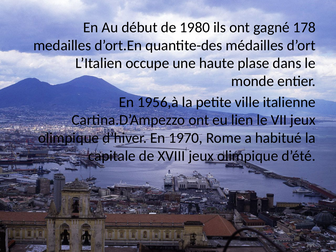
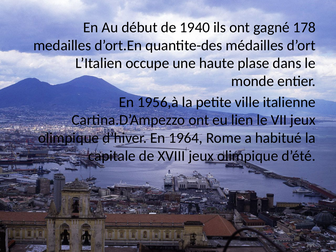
1980: 1980 -> 1940
1970: 1970 -> 1964
